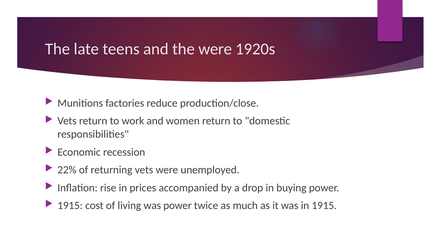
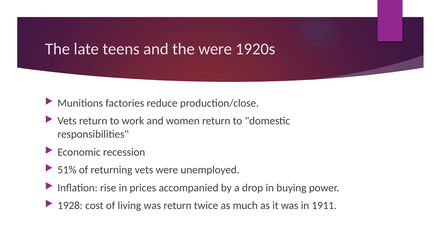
22%: 22% -> 51%
1915 at (70, 206): 1915 -> 1928
was power: power -> return
in 1915: 1915 -> 1911
